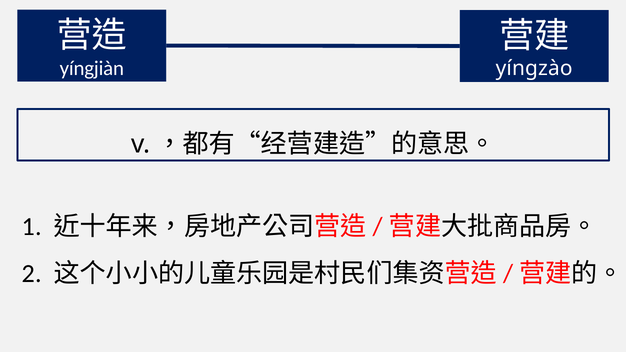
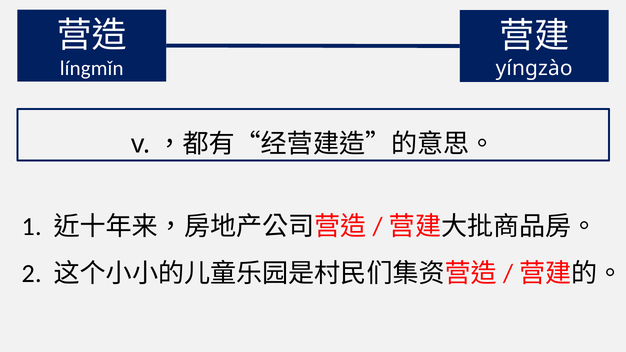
yíngjiàn: yíngjiàn -> língmǐn
